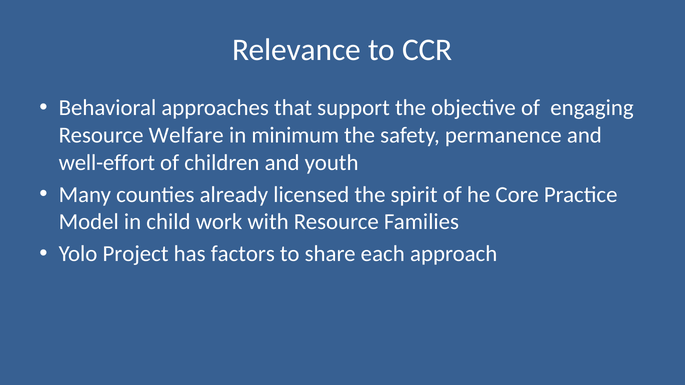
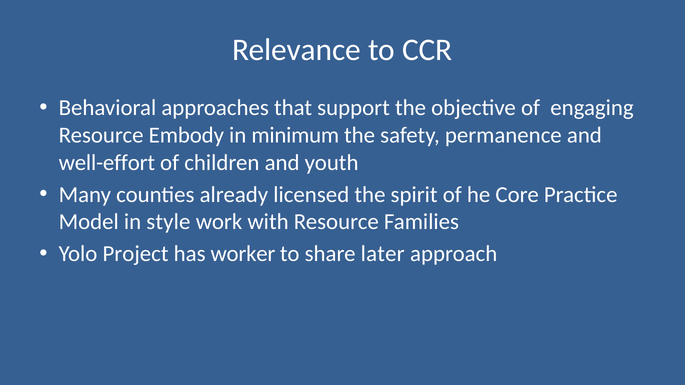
Welfare: Welfare -> Embody
child: child -> style
factors: factors -> worker
each: each -> later
